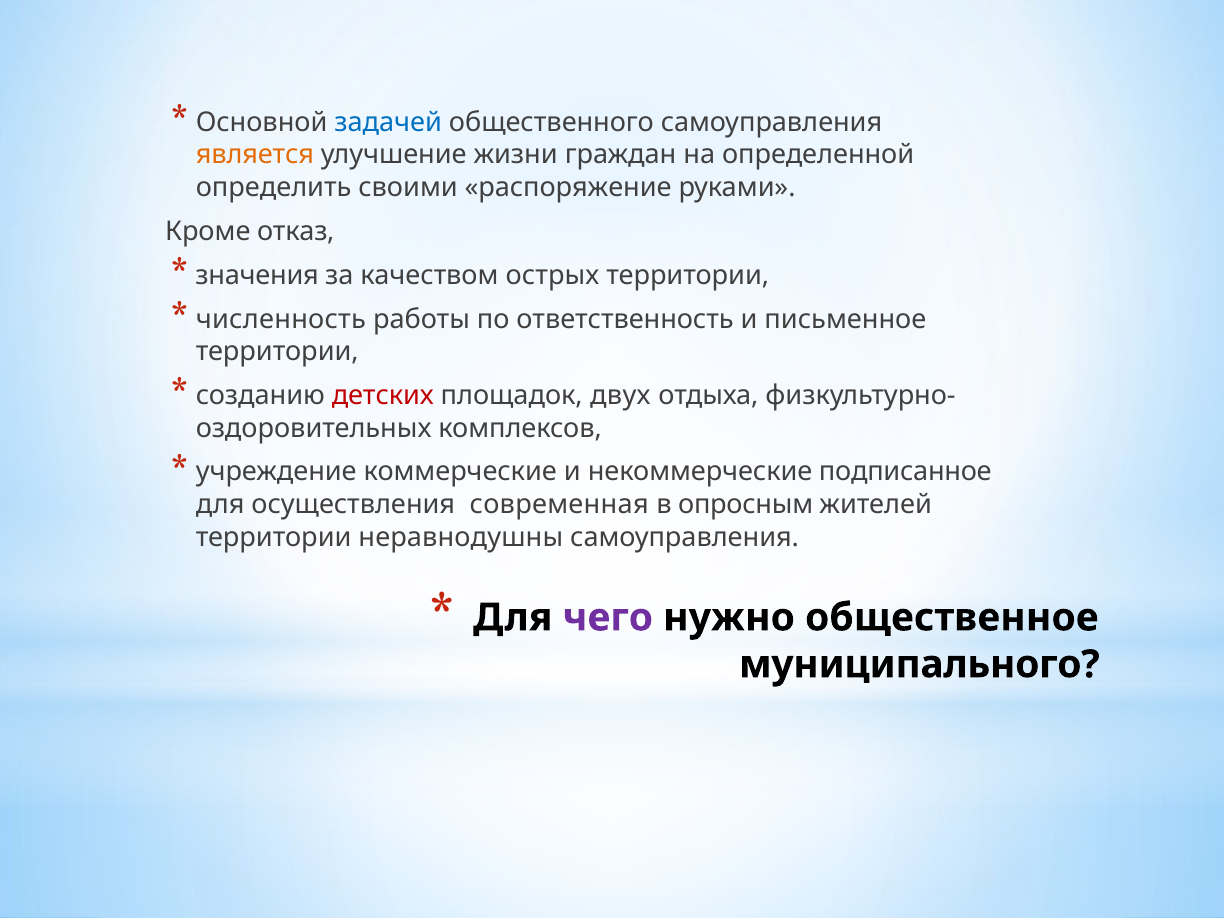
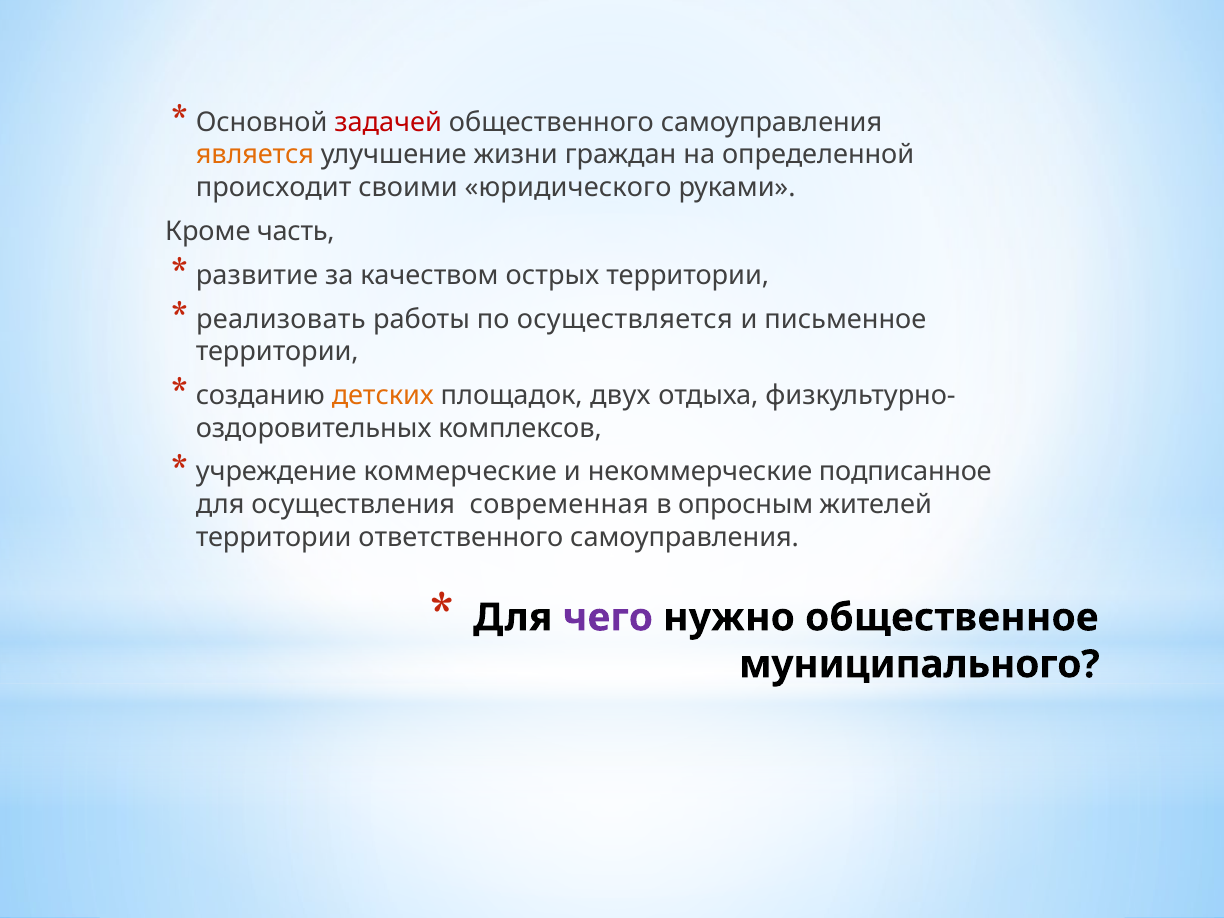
задачей colour: blue -> red
определить: определить -> происходит
распоряжение: распоряжение -> юридического
отказ: отказ -> часть
значения: значения -> развитие
численность: численность -> реализовать
ответственность: ответственность -> осуществляется
детских colour: red -> orange
неравнодушны: неравнодушны -> ответственного
